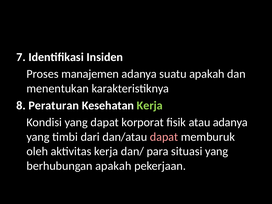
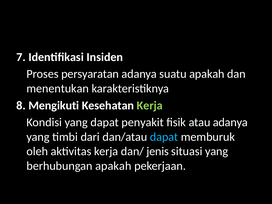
manajemen: manajemen -> persyaratan
Peraturan: Peraturan -> Mengikuti
korporat: korporat -> penyakit
dapat at (164, 137) colour: pink -> light blue
para: para -> jenis
